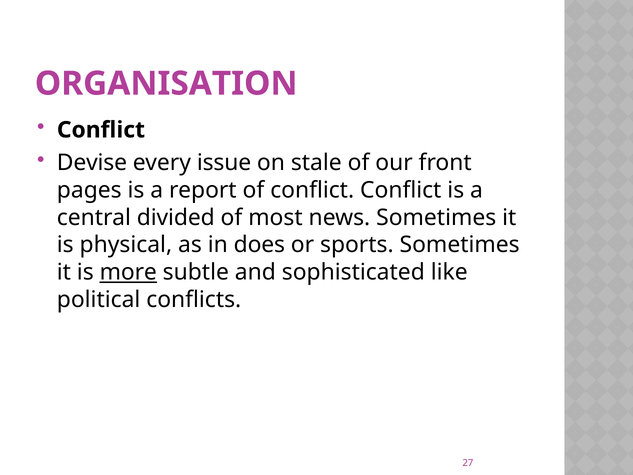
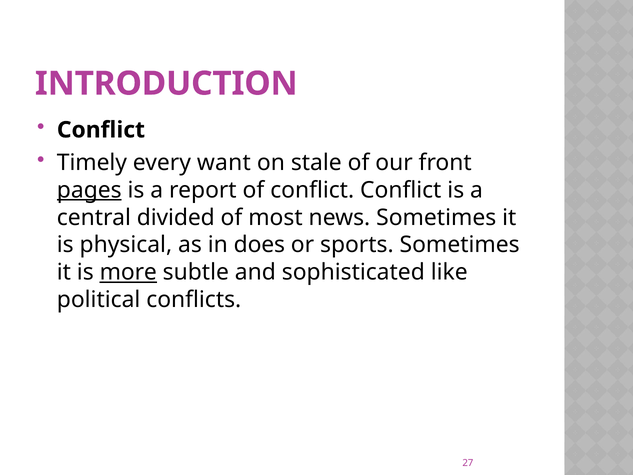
ORGANISATION: ORGANISATION -> INTRODUCTION
Devise: Devise -> Timely
issue: issue -> want
pages underline: none -> present
